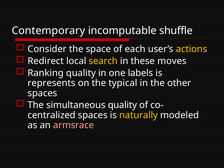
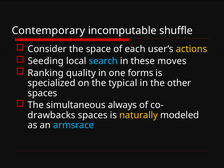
Redirect: Redirect -> Seeding
search colour: yellow -> light blue
labels: labels -> forms
represents: represents -> specialized
simultaneous quality: quality -> always
centralized: centralized -> drawbacks
armsrace colour: pink -> light blue
